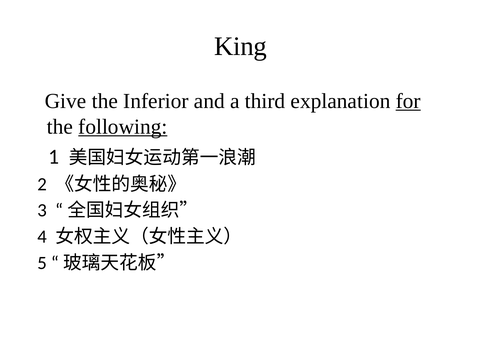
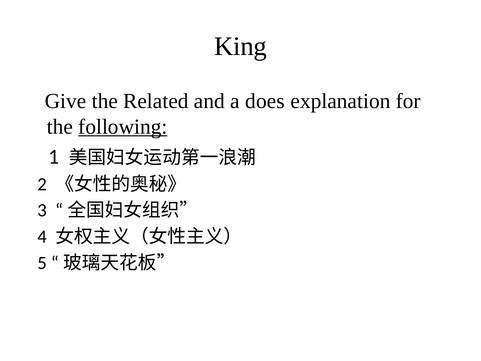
Inferior: Inferior -> Related
third: third -> does
for underline: present -> none
